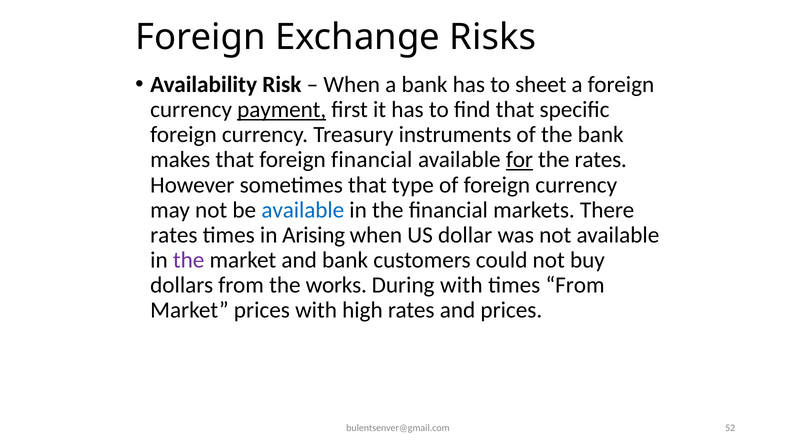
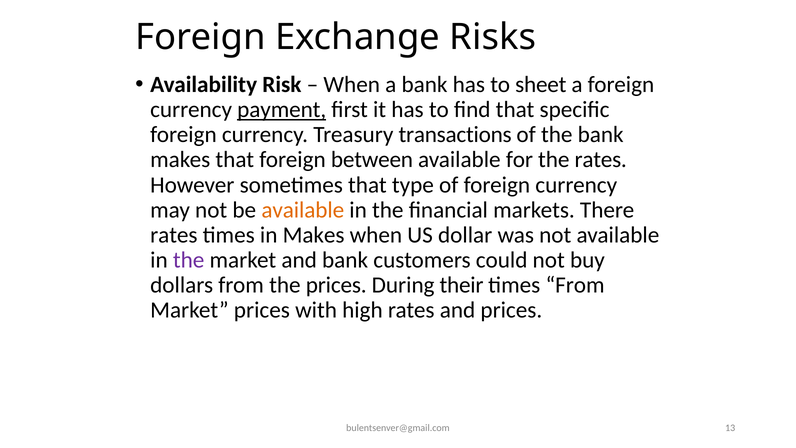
instruments: instruments -> transactions
foreign financial: financial -> between
for underline: present -> none
available at (303, 210) colour: blue -> orange
in Arising: Arising -> Makes
the works: works -> prices
During with: with -> their
52: 52 -> 13
